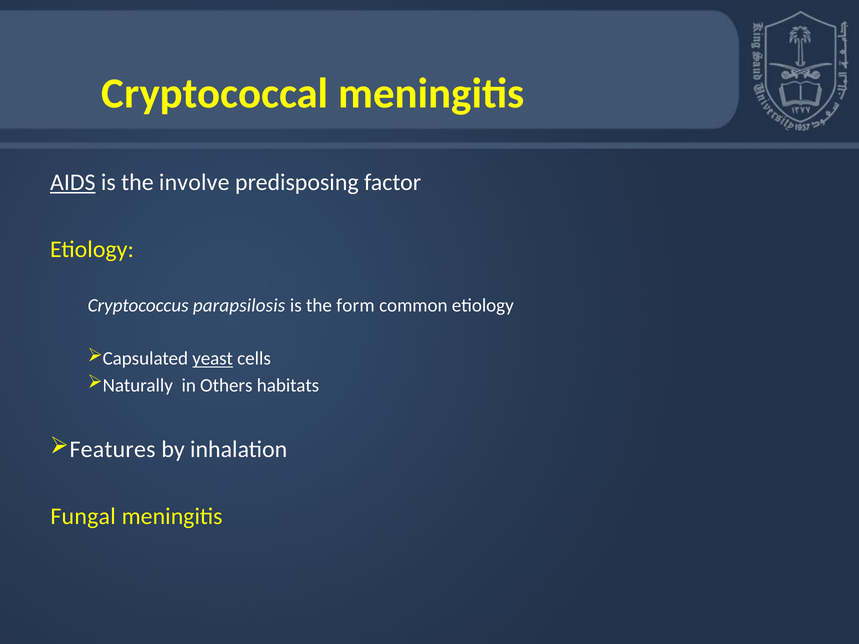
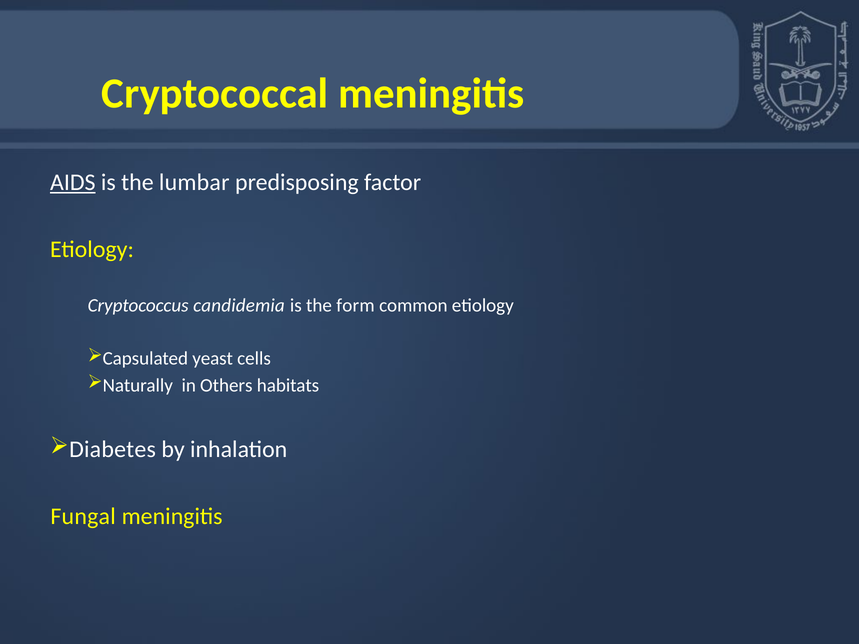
involve: involve -> lumbar
parapsilosis: parapsilosis -> candidemia
yeast underline: present -> none
Features: Features -> Diabetes
